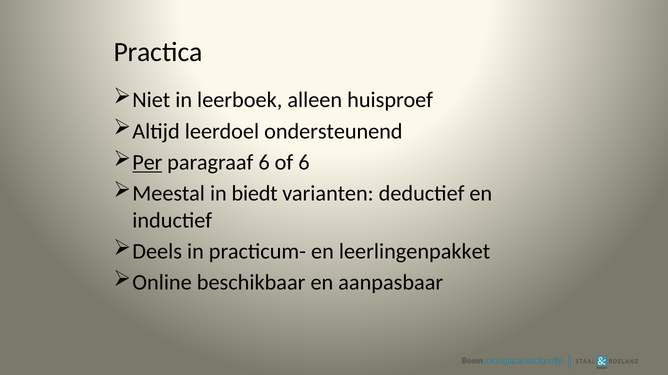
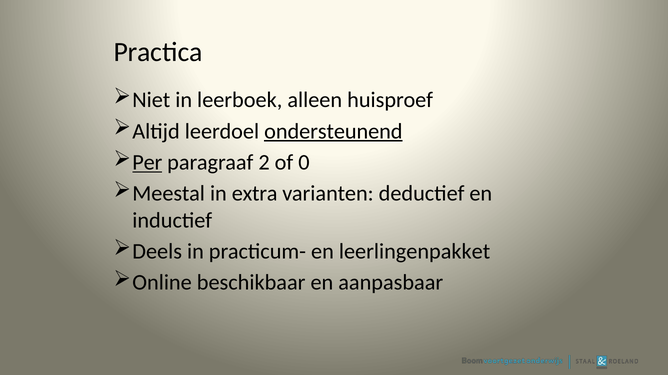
ondersteunend underline: none -> present
paragraaf 6: 6 -> 2
of 6: 6 -> 0
biedt: biedt -> extra
